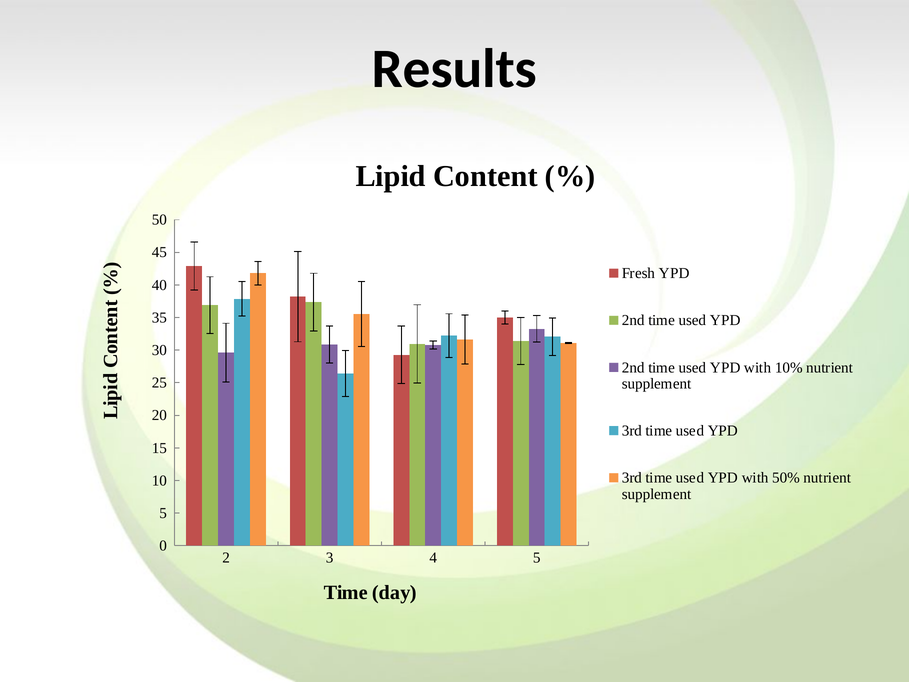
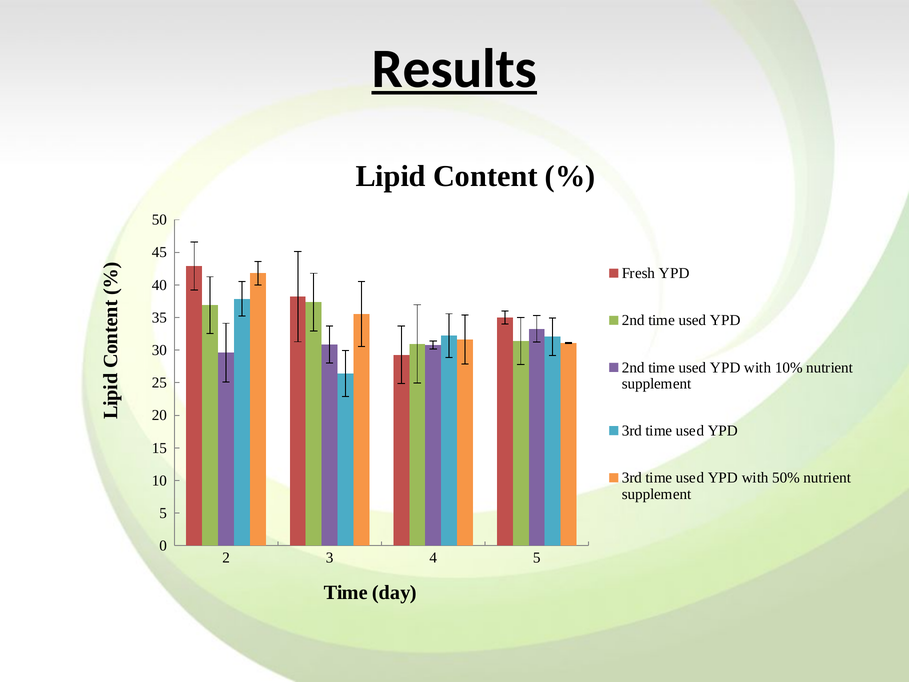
Results underline: none -> present
